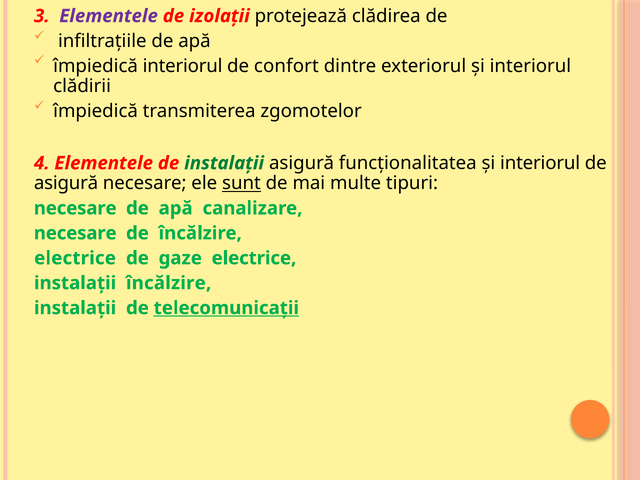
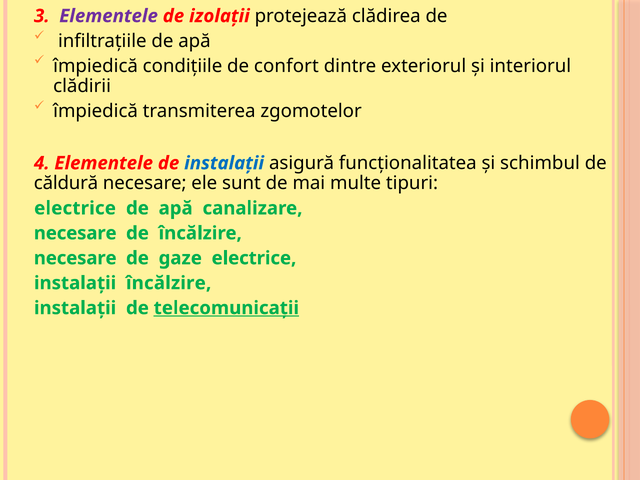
împiedică interiorul: interiorul -> condițiile
instalații at (224, 163) colour: green -> blue
funcționalitatea și interiorul: interiorul -> schimbul
asigură at (66, 183): asigură -> căldură
sunt underline: present -> none
necesare at (75, 208): necesare -> electrice
electrice at (75, 258): electrice -> necesare
